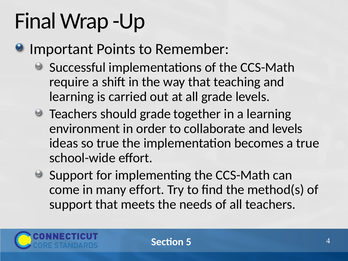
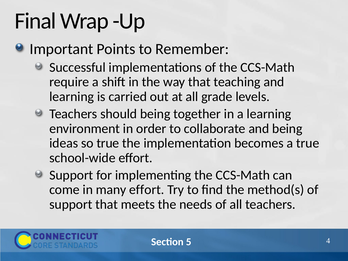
should grade: grade -> being
and levels: levels -> being
